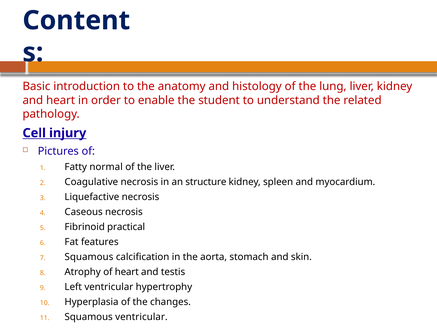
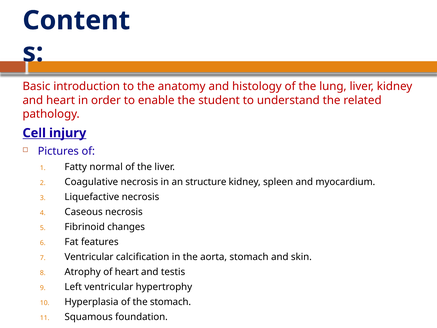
practical: practical -> changes
Squamous at (89, 257): Squamous -> Ventricular
the changes: changes -> stomach
Squamous ventricular: ventricular -> foundation
